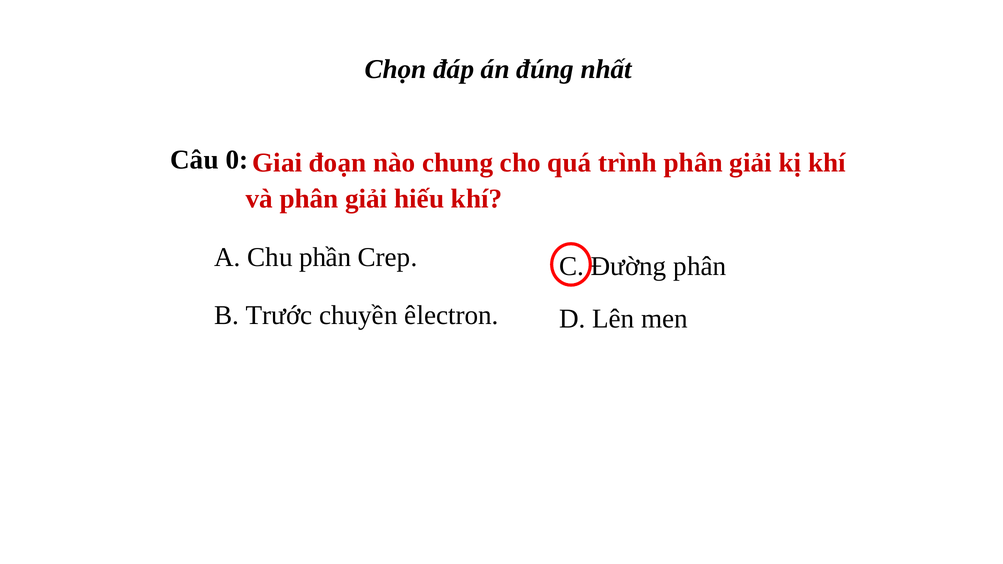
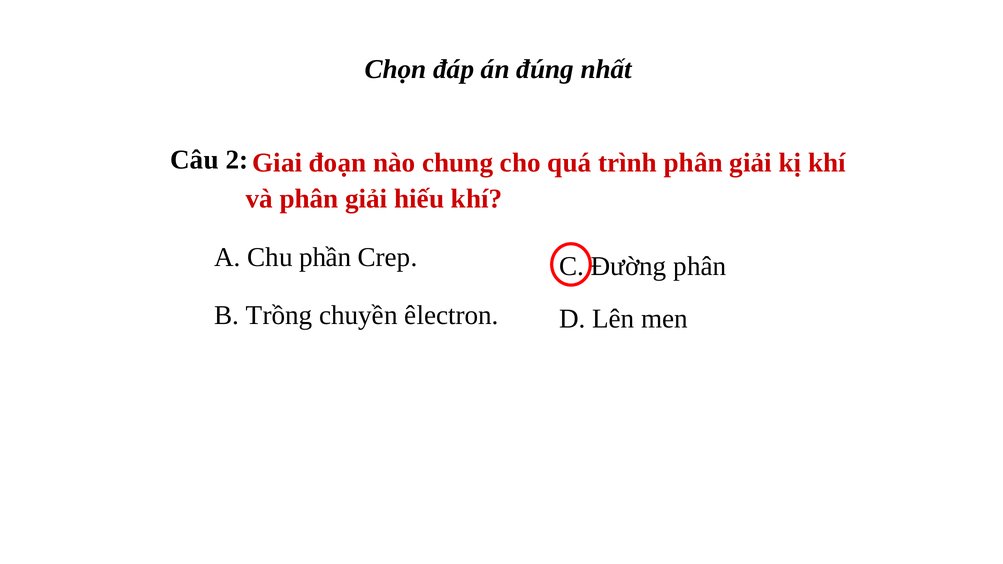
0: 0 -> 2
Trước: Trước -> Trồng
